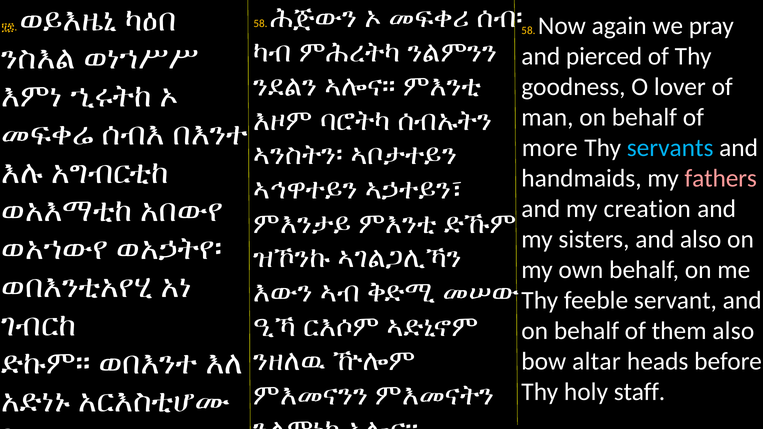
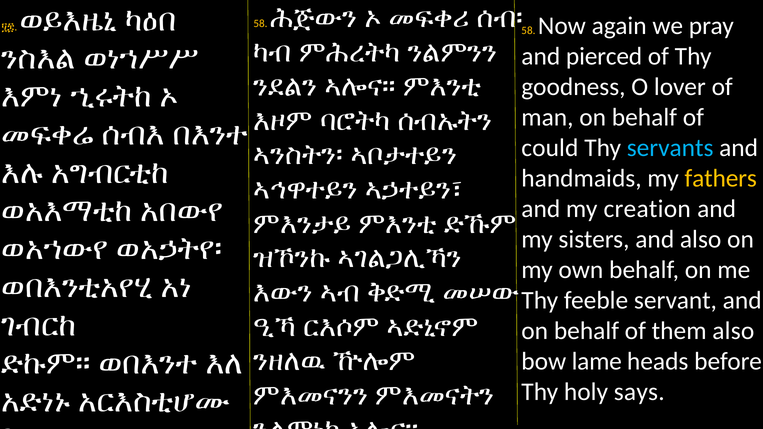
more: more -> could
fathers colour: pink -> yellow
altar: altar -> lame
staff: staff -> says
